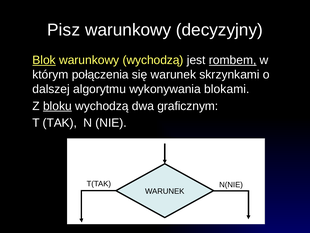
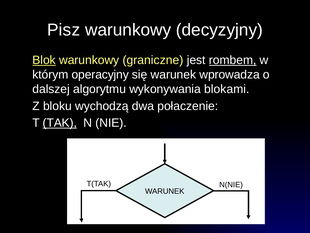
warunkowy wychodzą: wychodzą -> graniczne
połączenia: połączenia -> operacyjny
skrzynkami: skrzynkami -> wprowadza
bloku underline: present -> none
graficznym: graficznym -> połaczenie
TAK underline: none -> present
